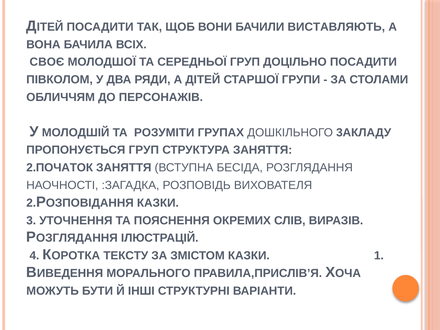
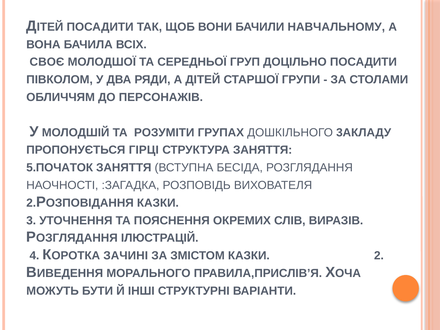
ВИСТАВЛЯЮТЬ: ВИСТАВЛЯЮТЬ -> НАВЧАЛЬНОМУ
ПРОПОНУЄТЬСЯ ГРУП: ГРУП -> ГІРЦІ
2.ПОЧАТОК: 2.ПОЧАТОК -> 5.ПОЧАТОК
ТЕКСТУ: ТЕКСТУ -> ЗАЧИНІ
КАЗКИ 1: 1 -> 2
